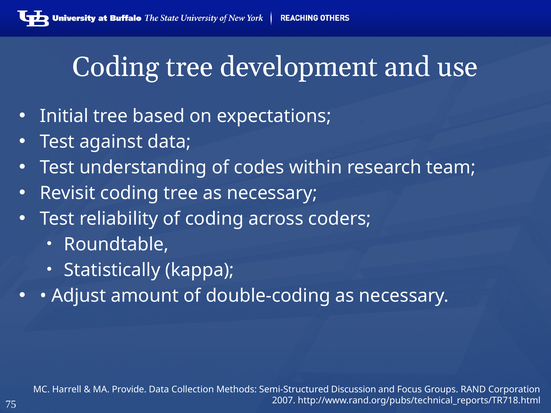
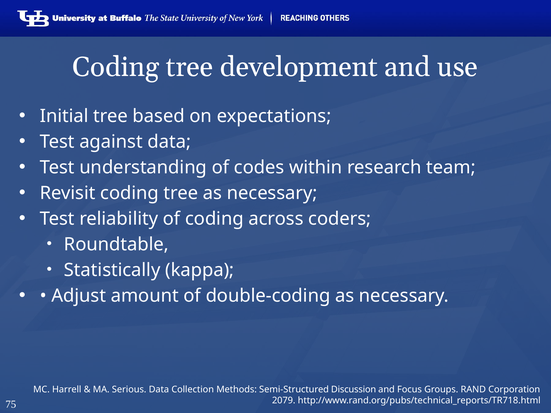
Provide: Provide -> Serious
2007: 2007 -> 2079
